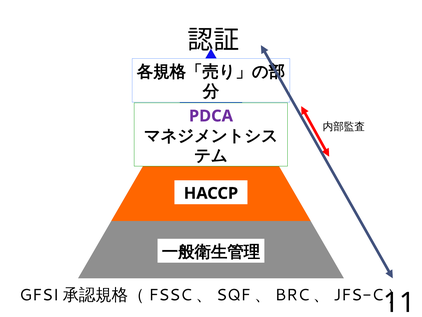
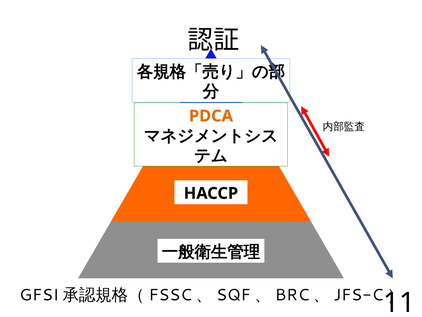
PDCA colour: purple -> orange
